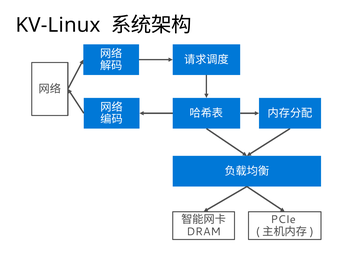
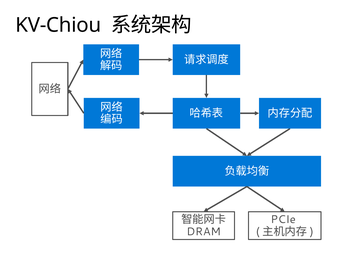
KV-Linux: KV-Linux -> KV-Chiou
